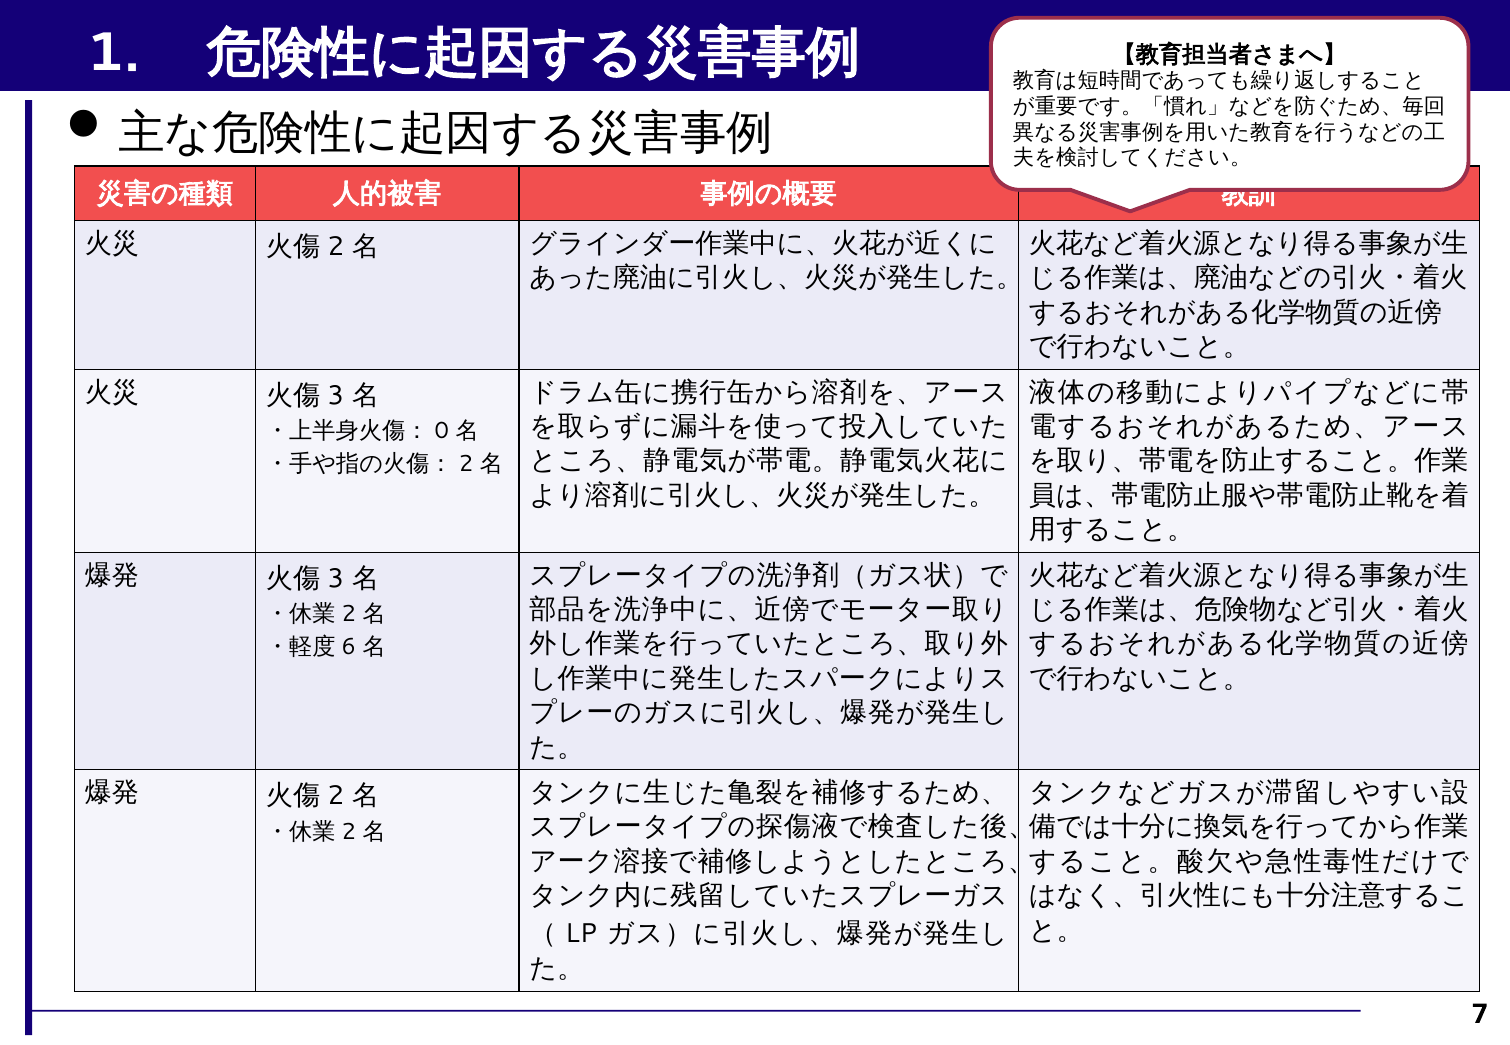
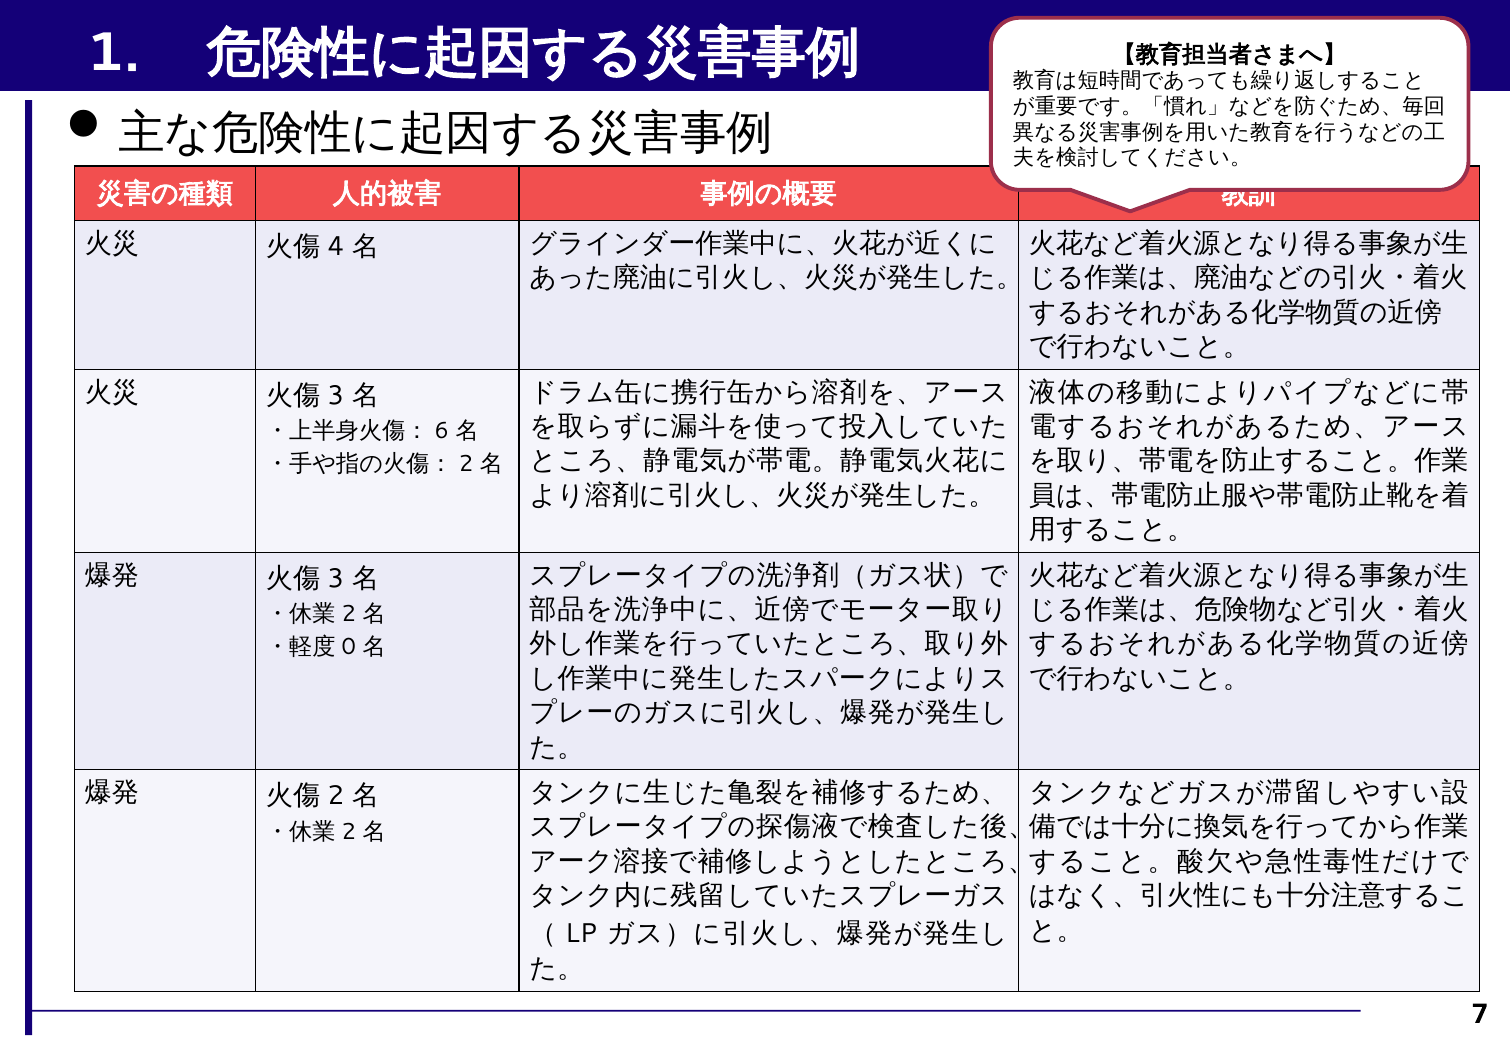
2 at (336, 247): 2 -> 4
0: 0 -> 6
6: 6 -> 0
